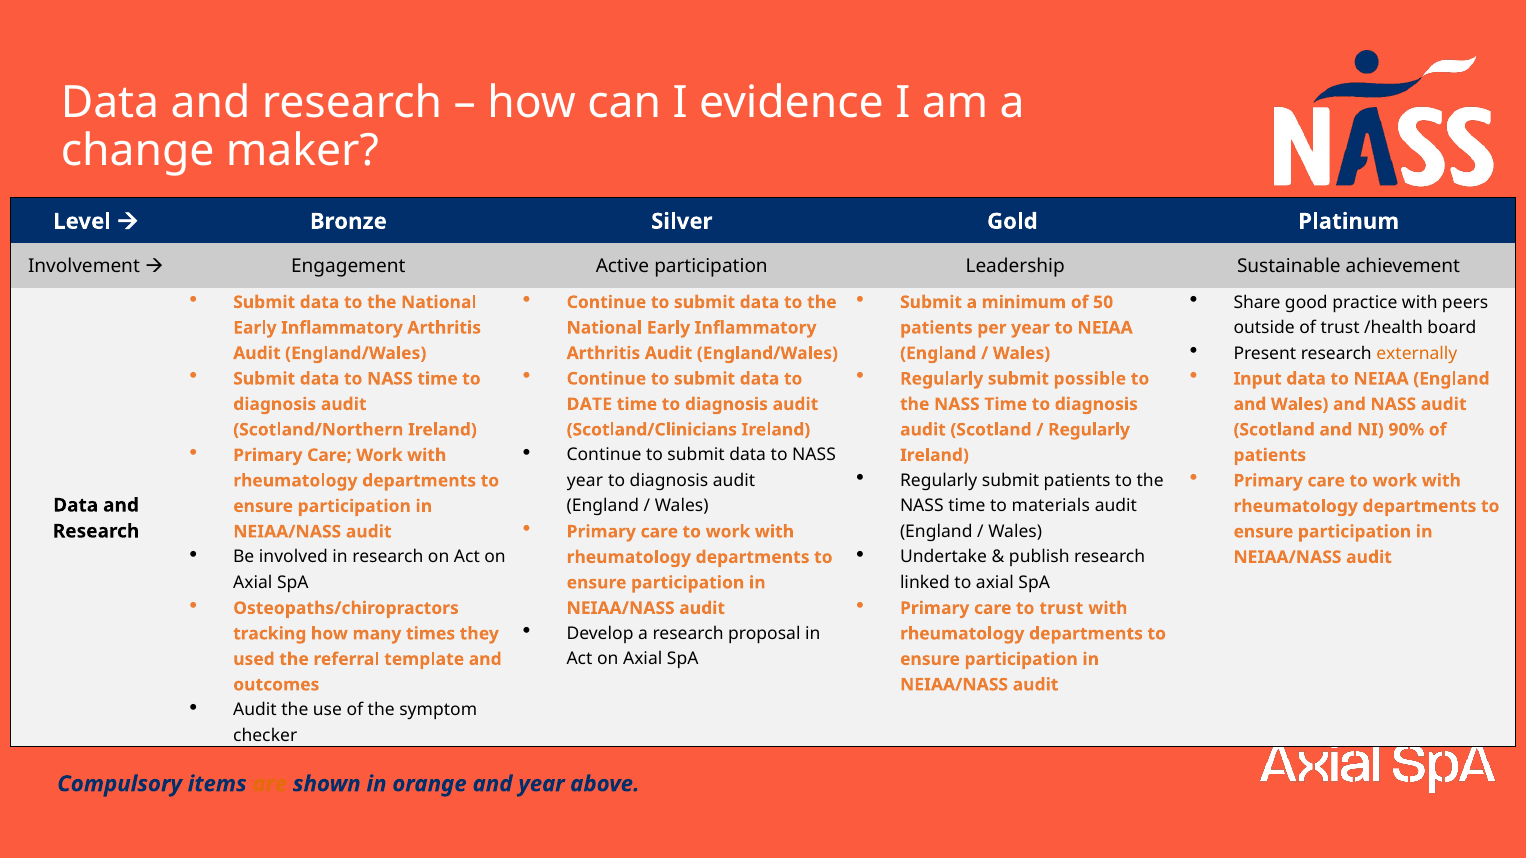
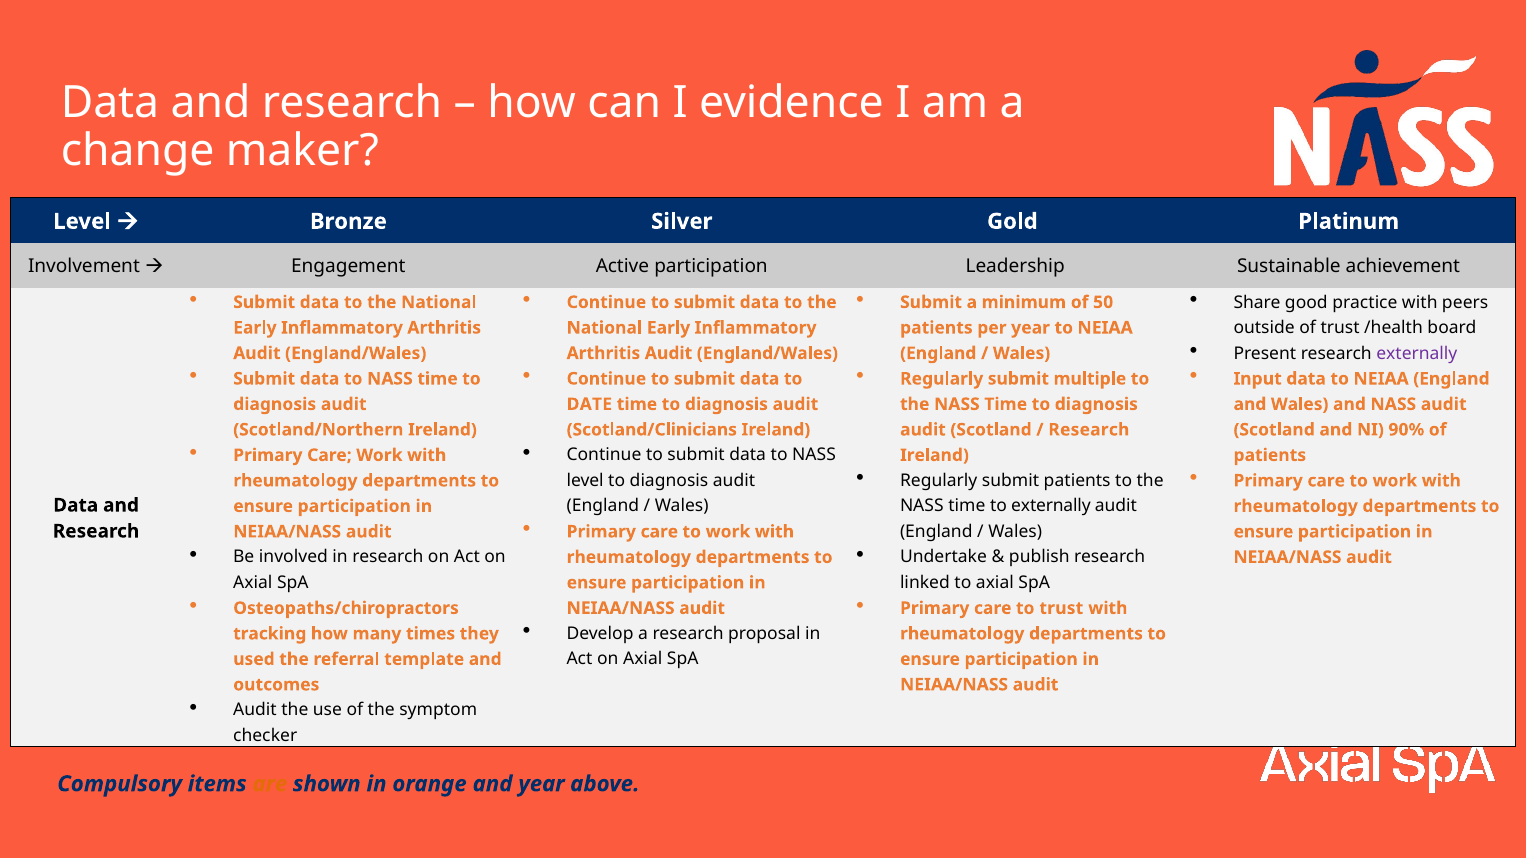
externally at (1417, 353) colour: orange -> purple
possible: possible -> multiple
Regularly at (1089, 430): Regularly -> Research
year at (585, 481): year -> level
to materials: materials -> externally
